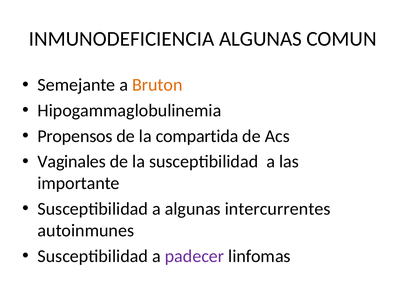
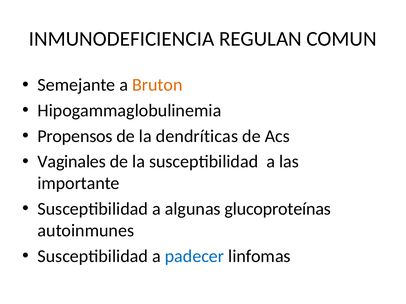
INMUNODEFICIENCIA ALGUNAS: ALGUNAS -> REGULAN
compartida: compartida -> dendríticas
intercurrentes: intercurrentes -> glucoproteínas
padecer colour: purple -> blue
